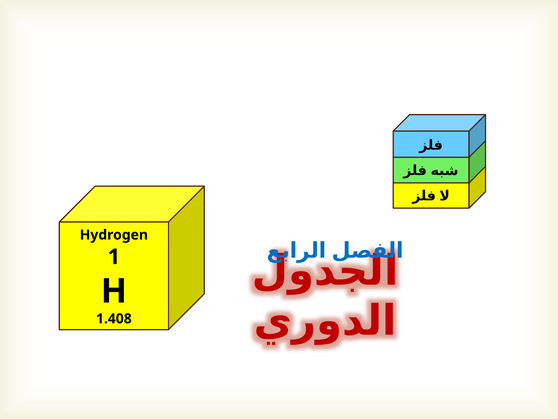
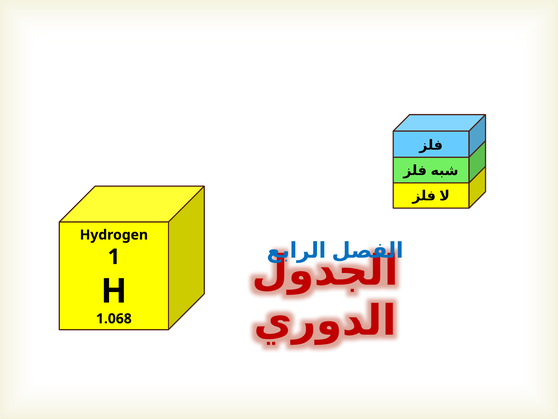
1.408: 1.408 -> 1.068
